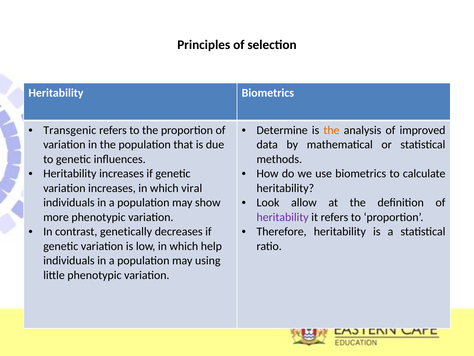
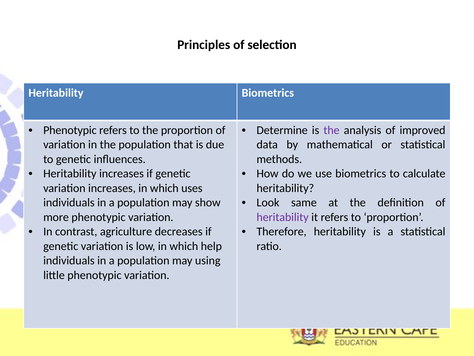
Transgenic at (70, 130): Transgenic -> Phenotypic
the at (332, 130) colour: orange -> purple
viral: viral -> uses
allow: allow -> same
genetically: genetically -> agriculture
